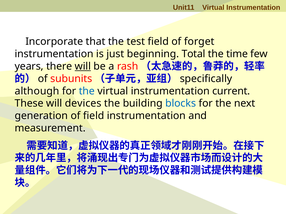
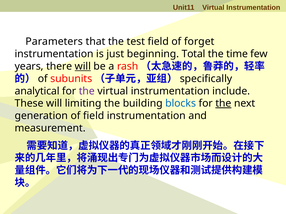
Incorporate: Incorporate -> Parameters
although: although -> analytical
the at (87, 91) colour: blue -> purple
current: current -> include
devices: devices -> limiting
the at (223, 104) underline: none -> present
